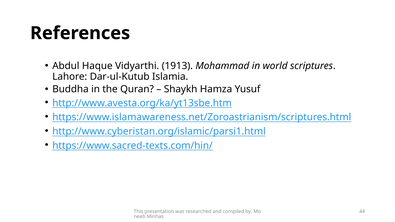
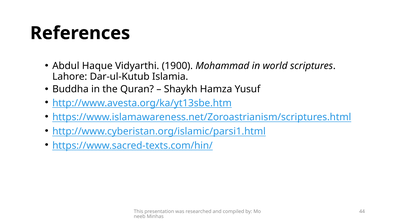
1913: 1913 -> 1900
